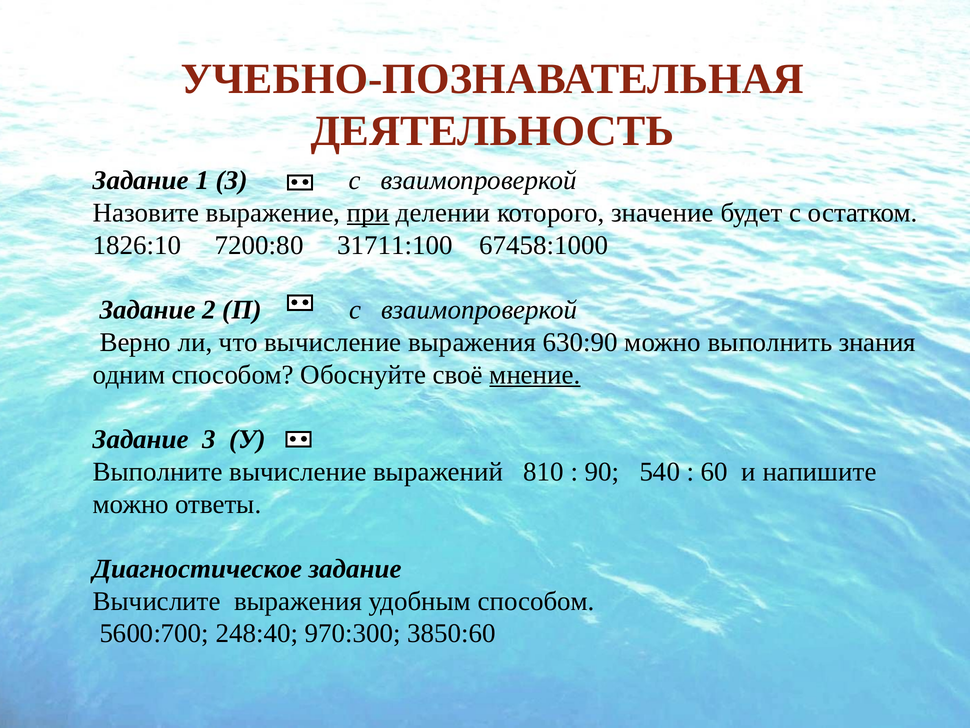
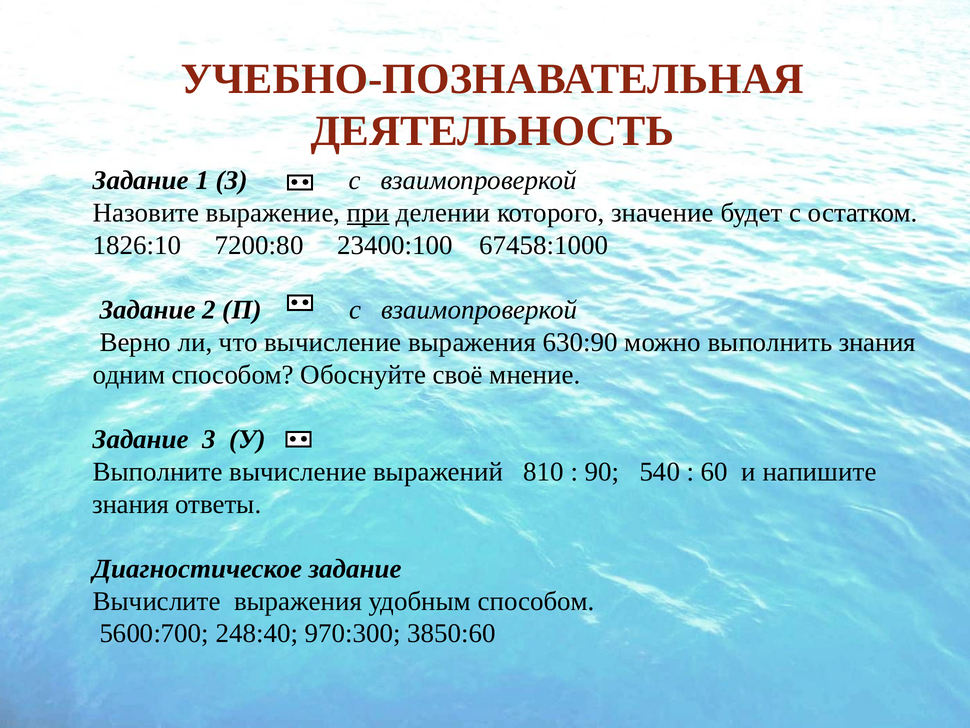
31711:100: 31711:100 -> 23400:100
мнение underline: present -> none
можно at (131, 504): можно -> знания
